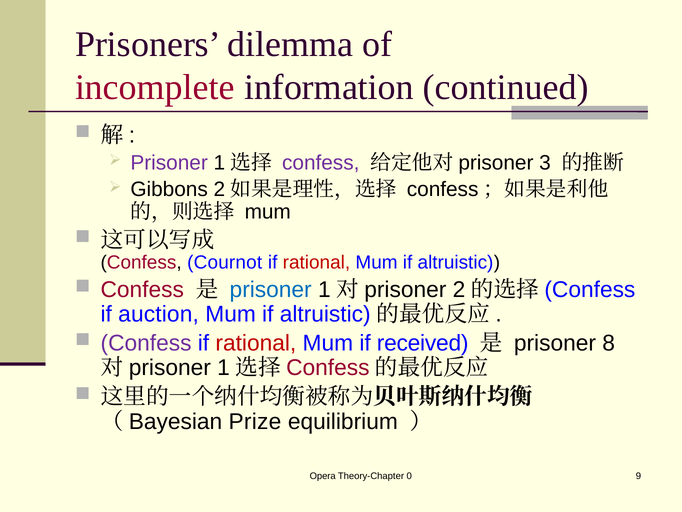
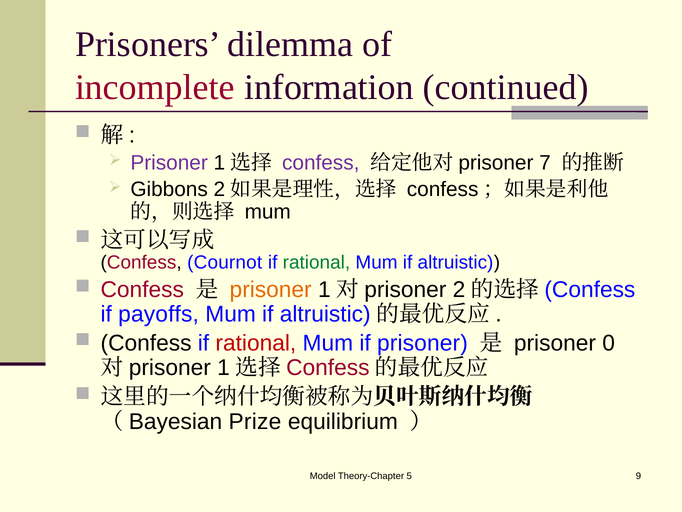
3: 3 -> 7
rational at (316, 262) colour: red -> green
prisoner at (271, 289) colour: blue -> orange
auction: auction -> payoffs
Confess at (146, 343) colour: purple -> black
if received: received -> prisoner
8: 8 -> 0
Opera: Opera -> Model
0: 0 -> 5
